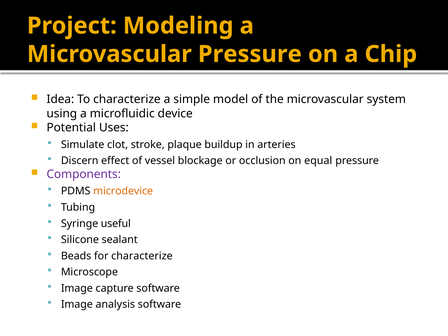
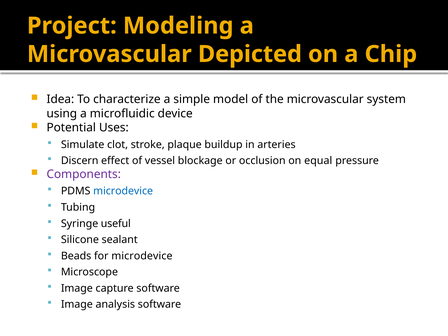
Microvascular Pressure: Pressure -> Depicted
microdevice at (123, 191) colour: orange -> blue
for characterize: characterize -> microdevice
